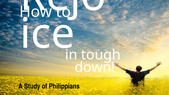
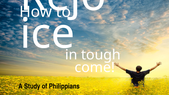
down: down -> come
